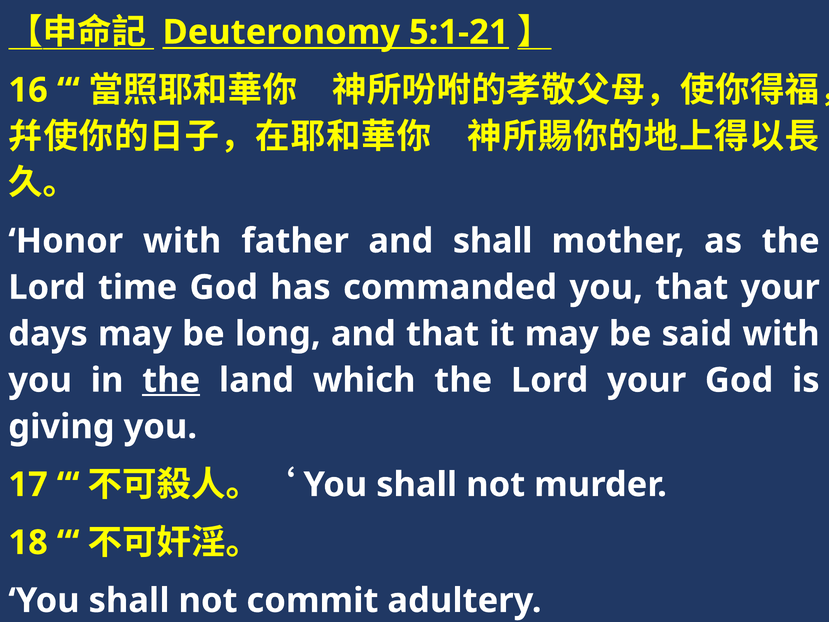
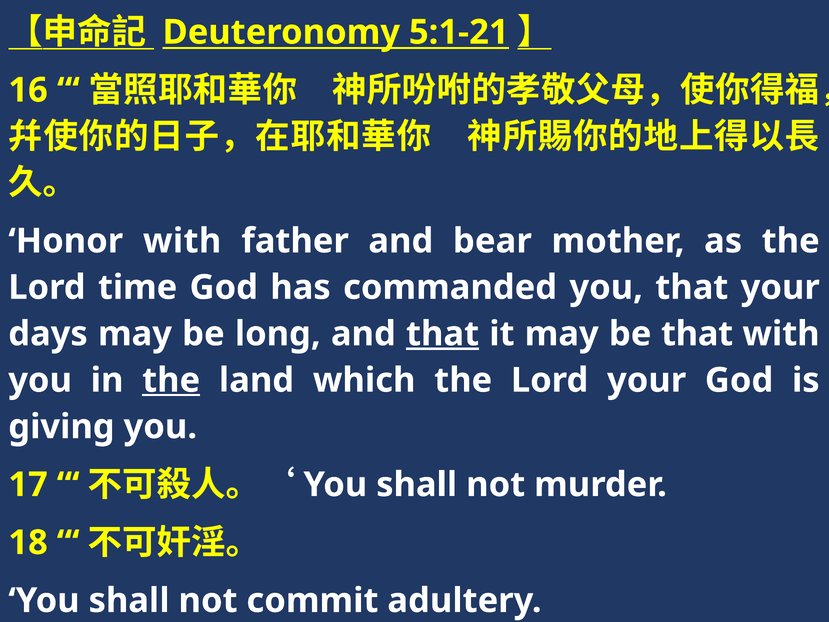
and shall: shall -> bear
that at (443, 334) underline: none -> present
be said: said -> that
